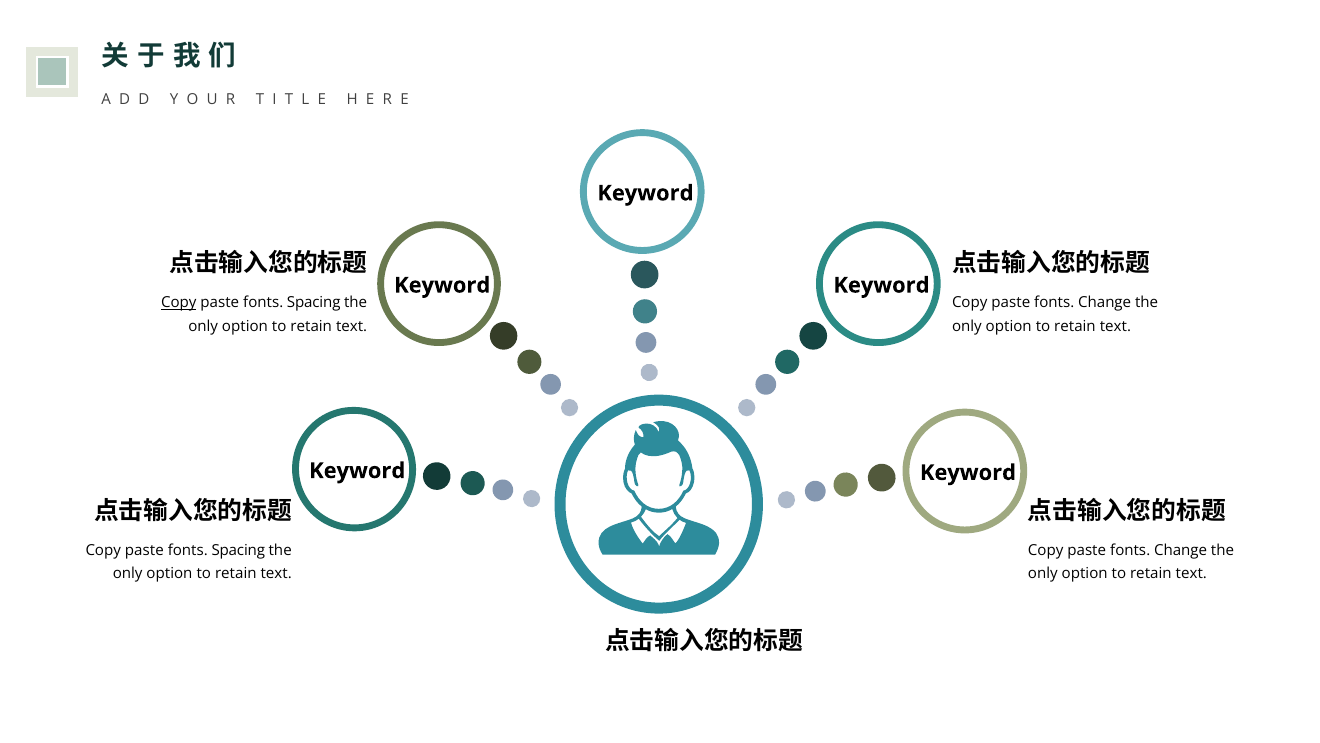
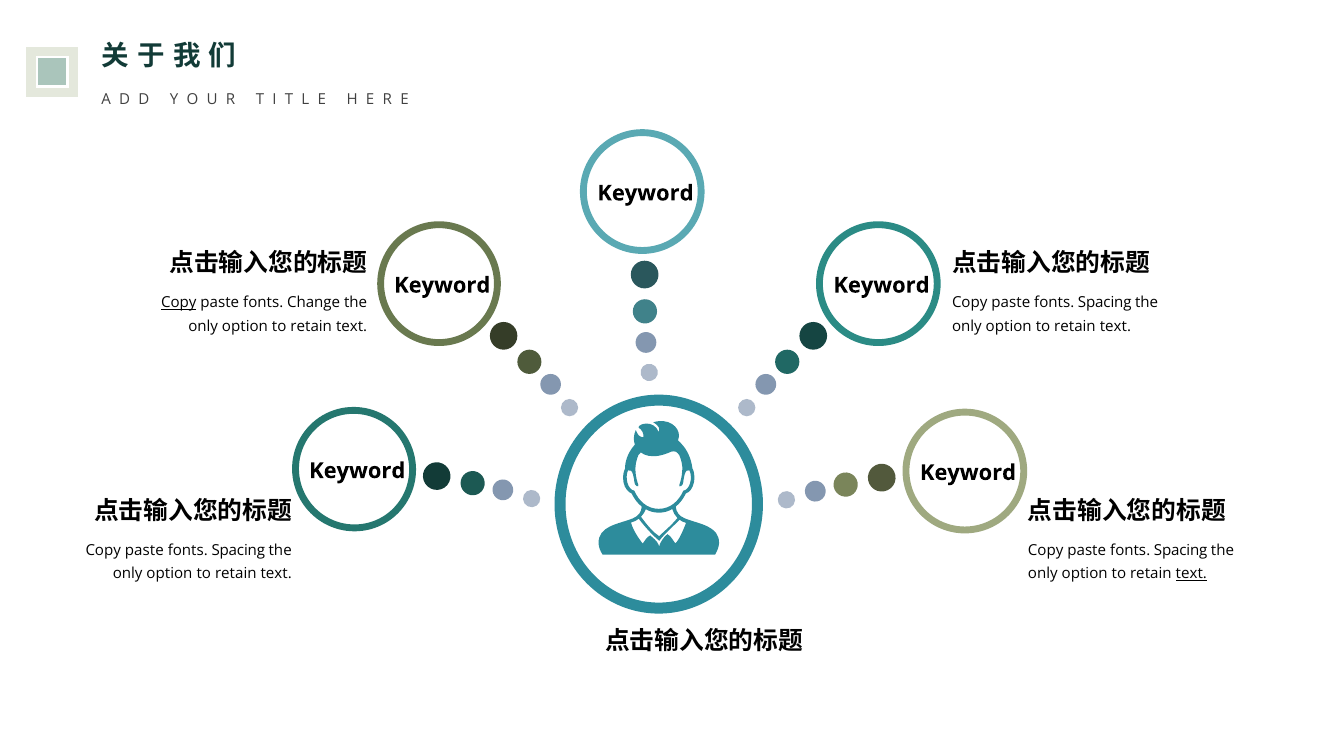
Spacing at (314, 302): Spacing -> Change
Change at (1105, 302): Change -> Spacing
Change at (1181, 550): Change -> Spacing
text at (1191, 573) underline: none -> present
